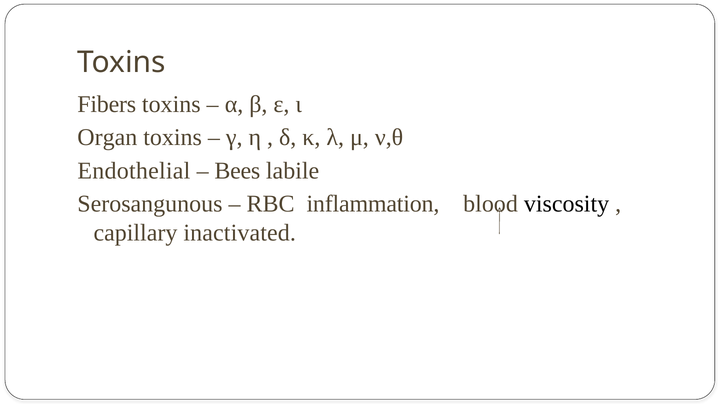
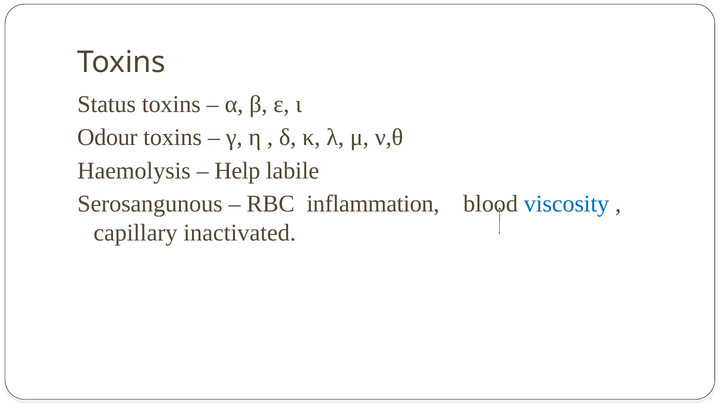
Fibers: Fibers -> Status
Organ: Organ -> Odour
Endothelial: Endothelial -> Haemolysis
Bees: Bees -> Help
viscosity colour: black -> blue
